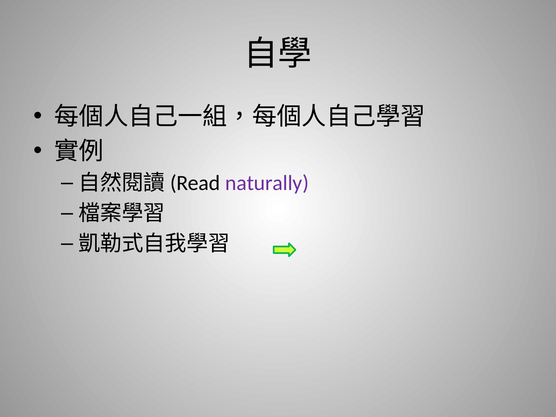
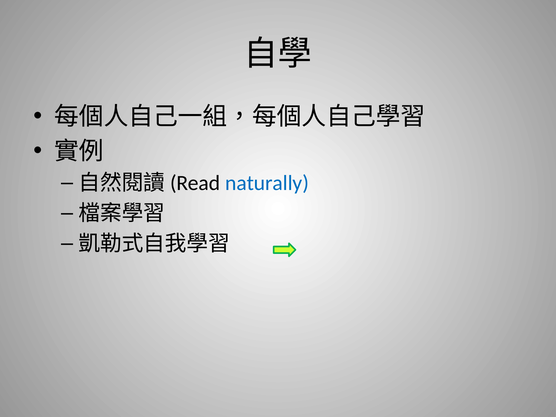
naturally colour: purple -> blue
